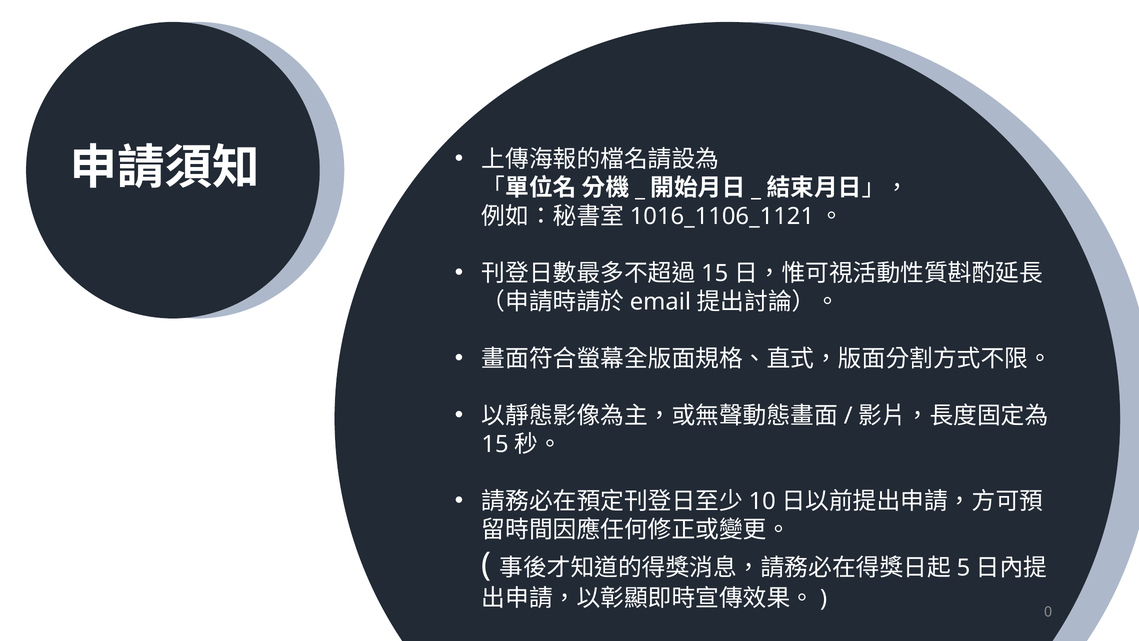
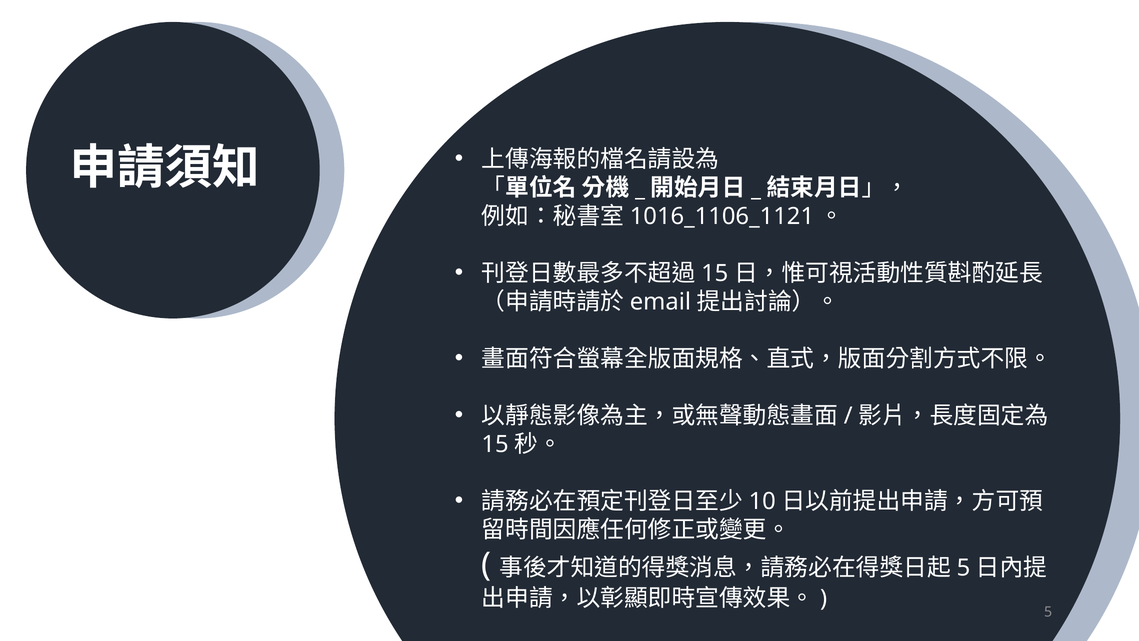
0 at (1048, 612): 0 -> 5
